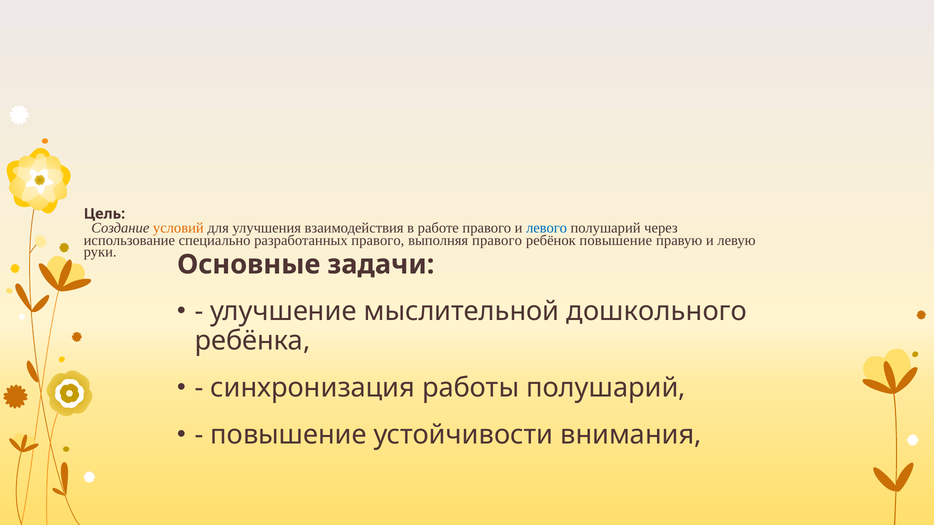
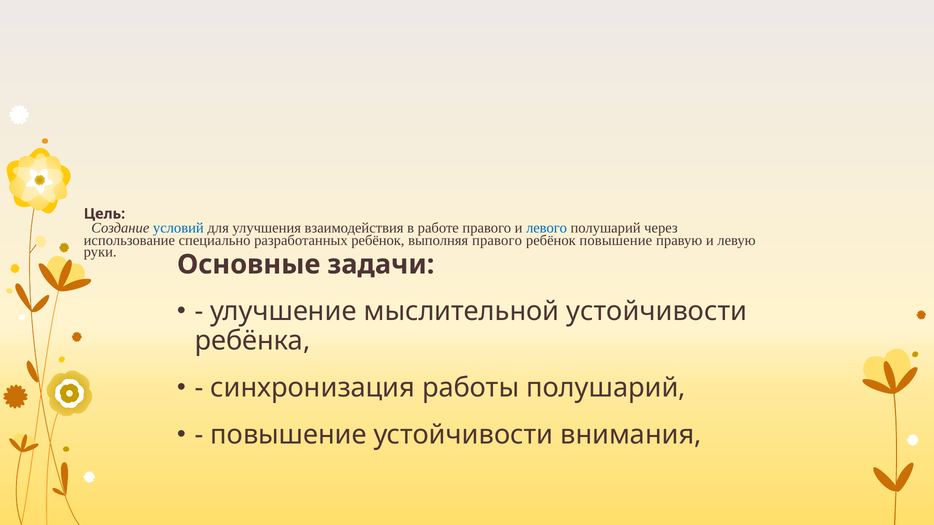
условий colour: orange -> blue
разработанных правого: правого -> ребёнок
мыслительной дошкольного: дошкольного -> устойчивости
